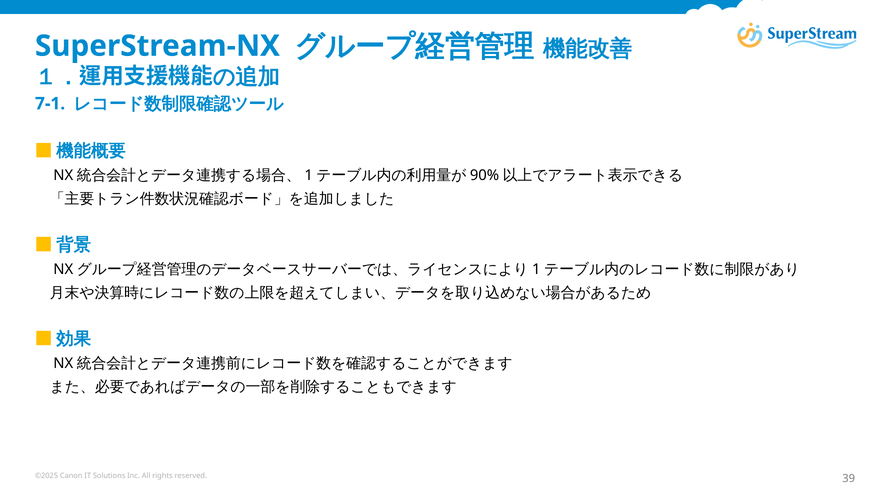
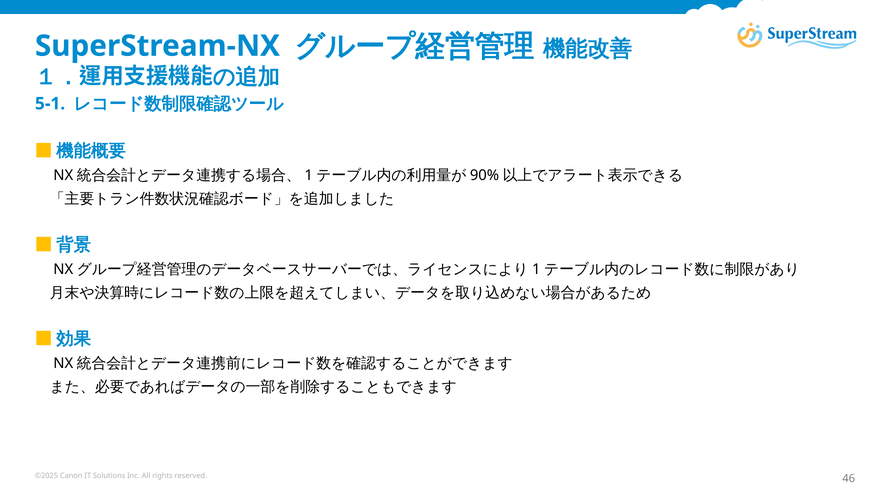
7-1: 7-1 -> 5-1
39: 39 -> 46
